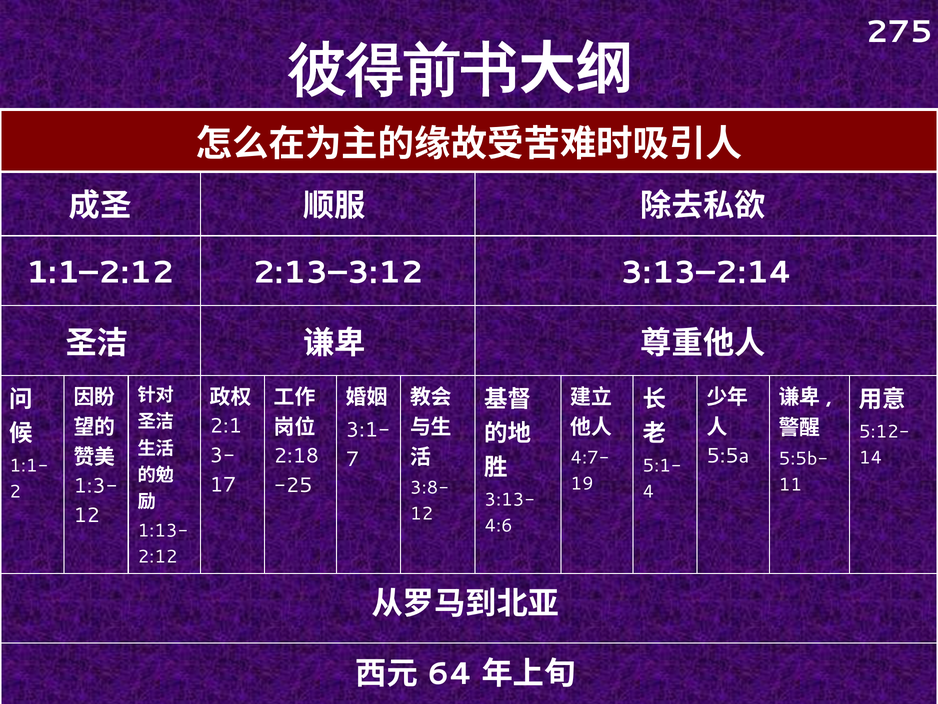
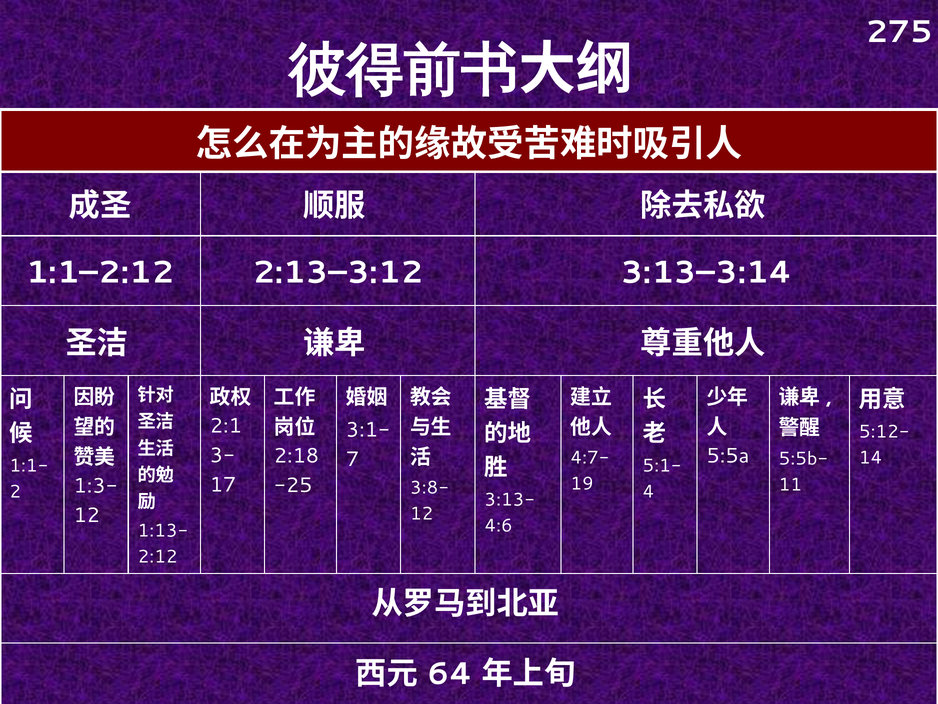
3:13–2:14: 3:13–2:14 -> 3:13–3:14
